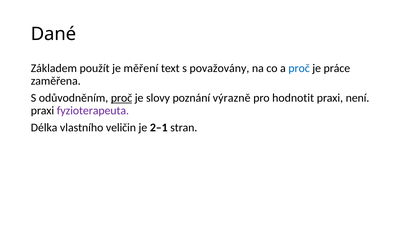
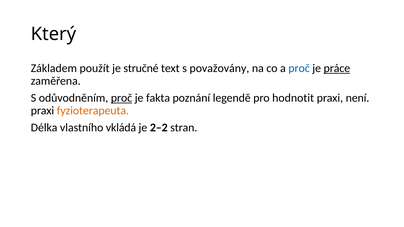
Dané: Dané -> Který
měření: měření -> stručné
práce underline: none -> present
slovy: slovy -> fakta
výrazně: výrazně -> legendě
fyzioterapeuta colour: purple -> orange
veličin: veličin -> vkládá
2–1: 2–1 -> 2–2
